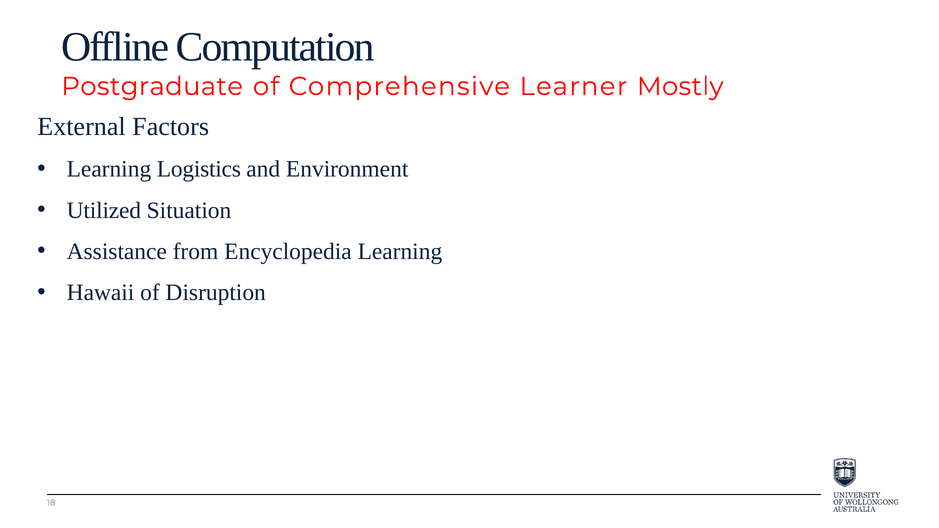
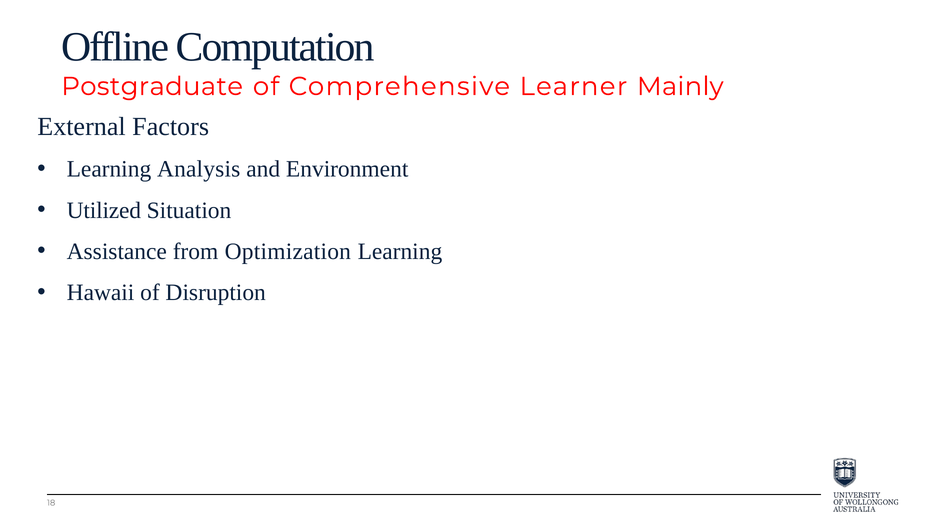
Mostly: Mostly -> Mainly
Logistics: Logistics -> Analysis
Encyclopedia: Encyclopedia -> Optimization
